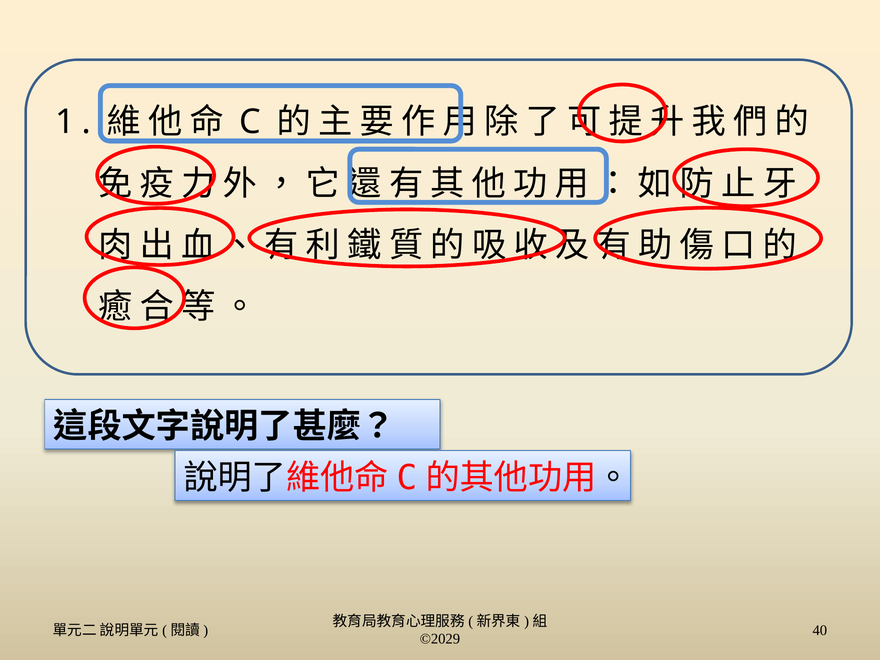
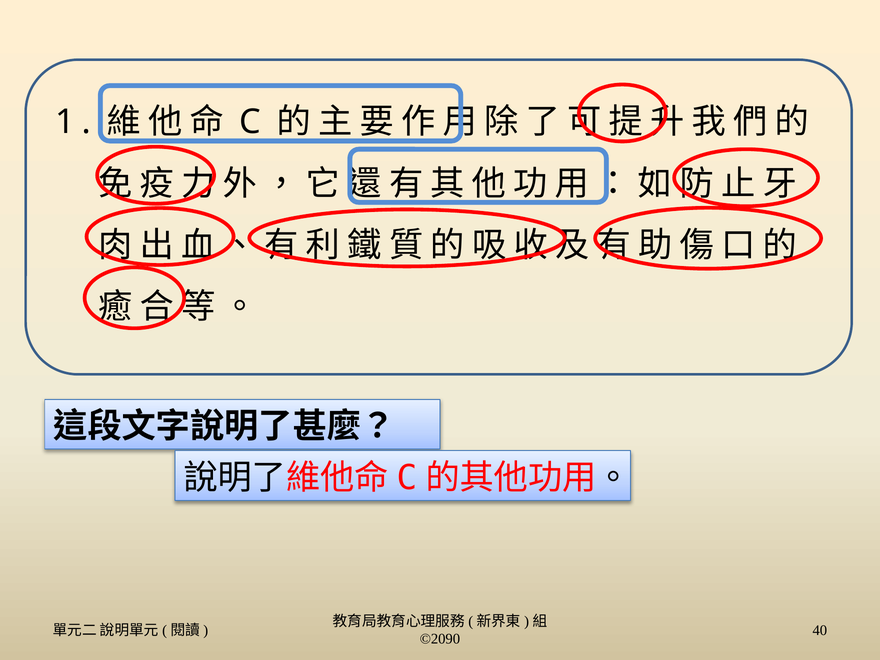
©2029: ©2029 -> ©2090
